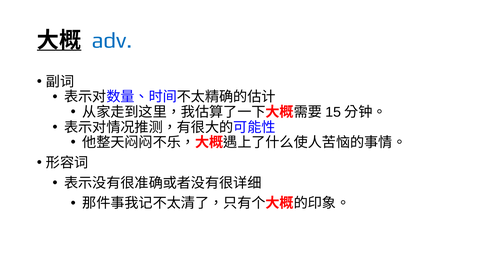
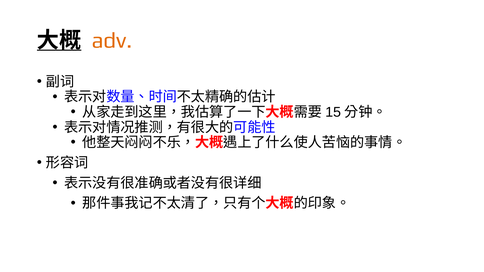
adv colour: blue -> orange
